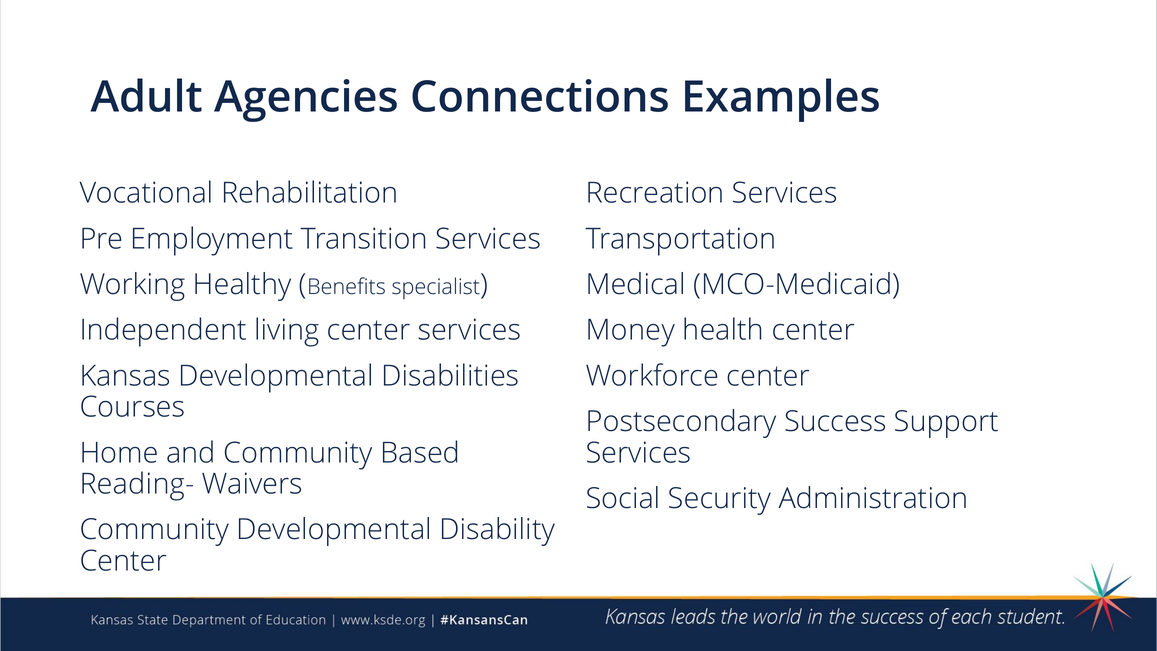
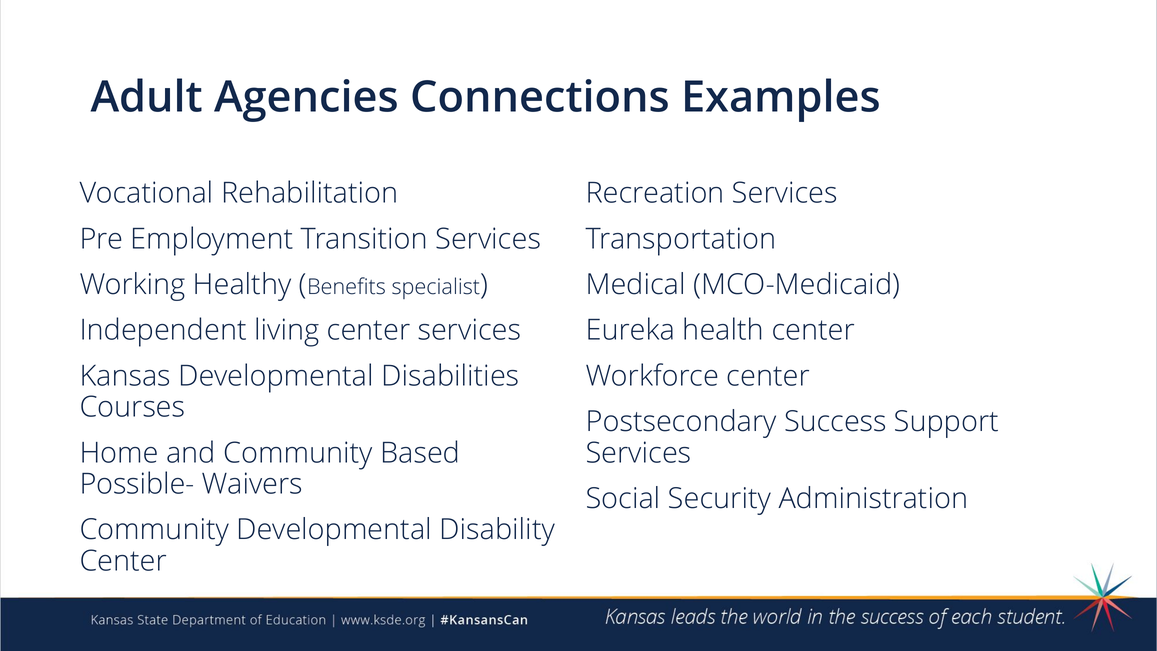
Money: Money -> Eureka
Reading-: Reading- -> Possible-
